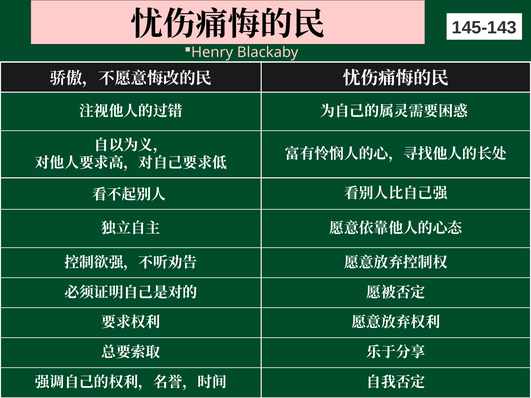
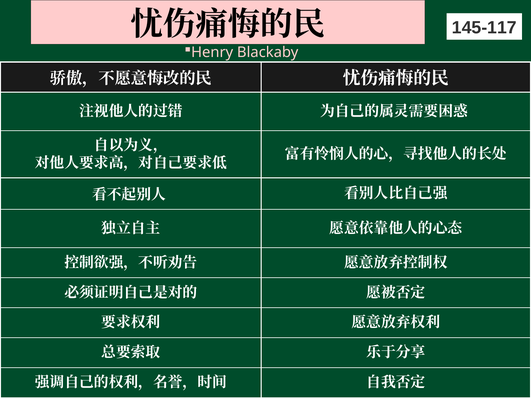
145-143: 145-143 -> 145-117
